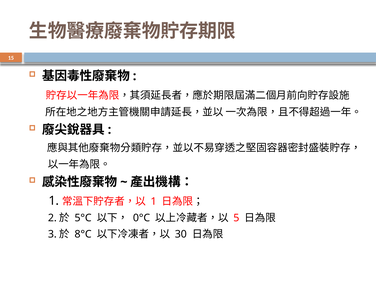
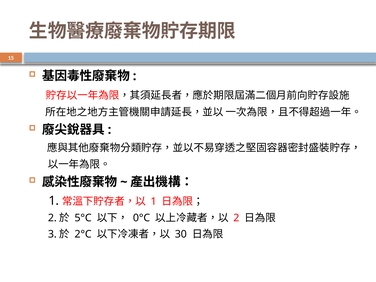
5 at (236, 218): 5 -> 2
8°C: 8°C -> 2°C
